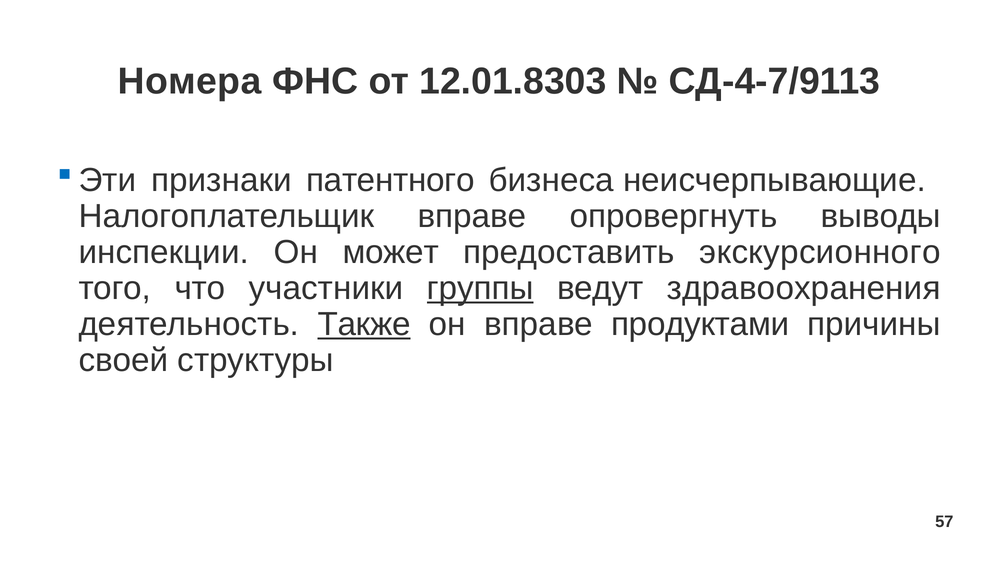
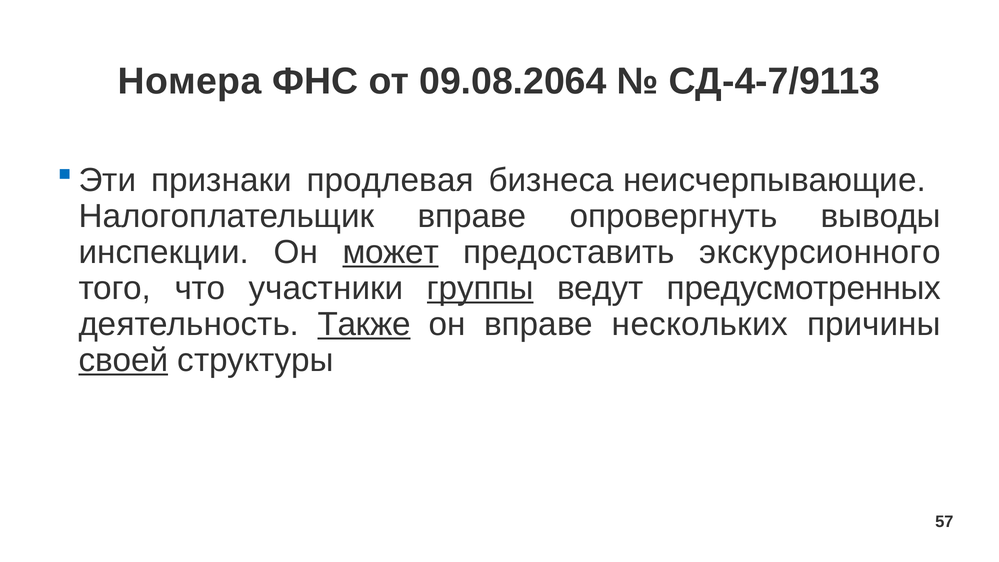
12.01.8303: 12.01.8303 -> 09.08.2064
патентного: патентного -> продлевая
может underline: none -> present
здравоохранения: здравоохранения -> предусмотренных
продуктами: продуктами -> нескольких
своей underline: none -> present
